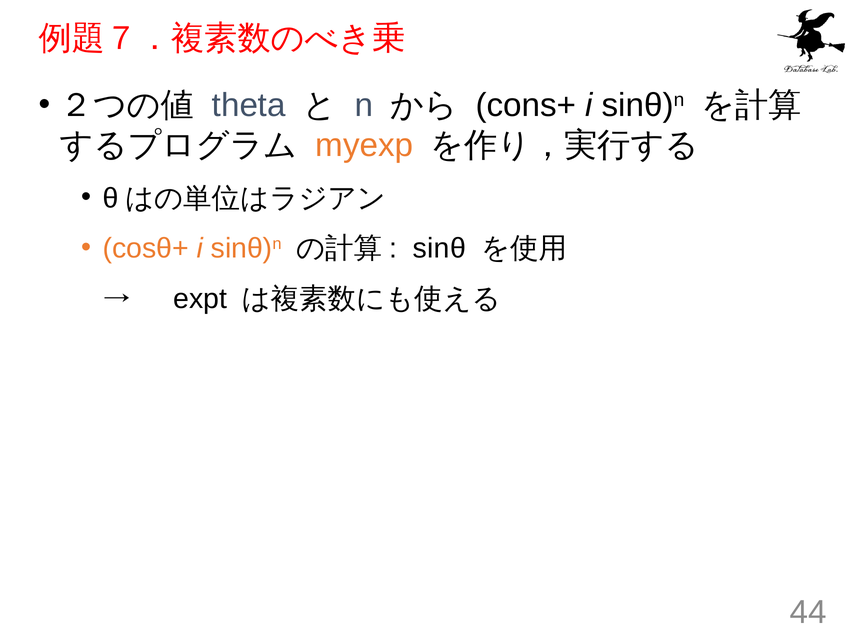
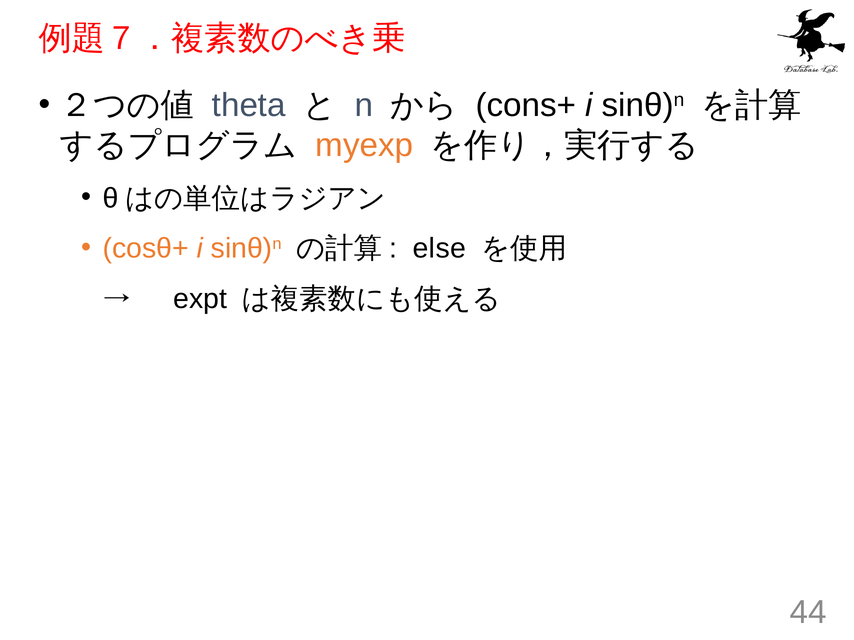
sinθ: sinθ -> else
